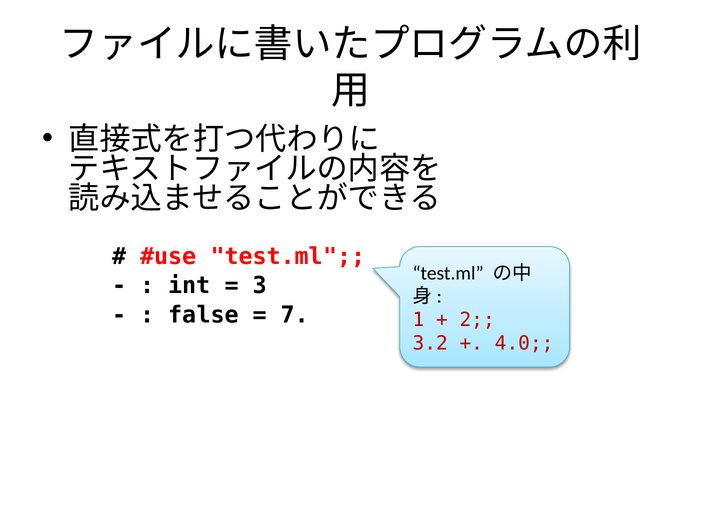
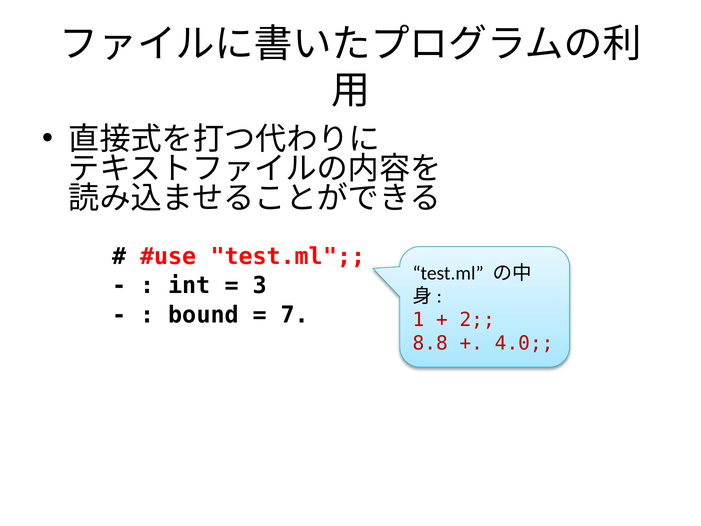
false: false -> bound
3.2: 3.2 -> 8.8
